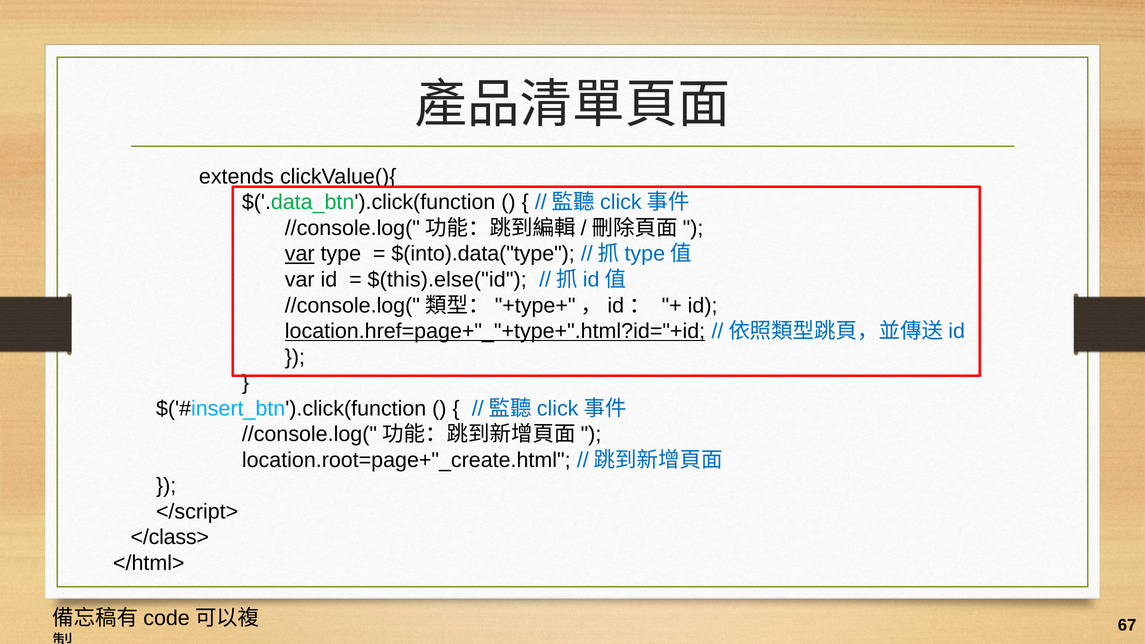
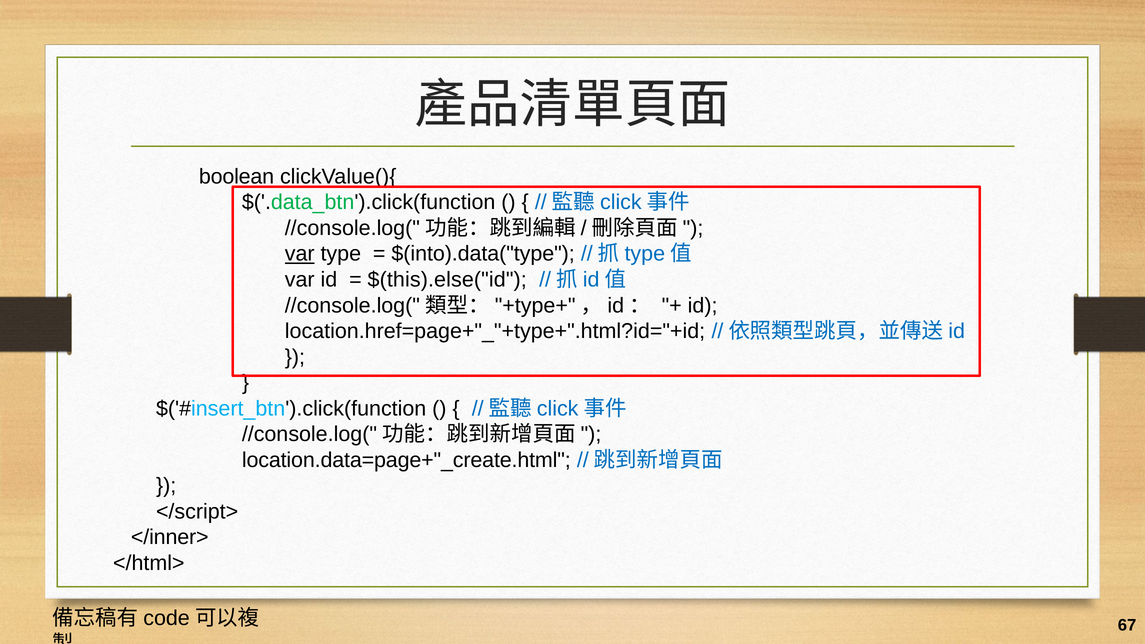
extends: extends -> boolean
location.href=page+"_"+type+".html?id="+id underline: present -> none
location.root=page+"_create.html: location.root=page+"_create.html -> location.data=page+"_create.html
</class>: </class> -> </inner>
